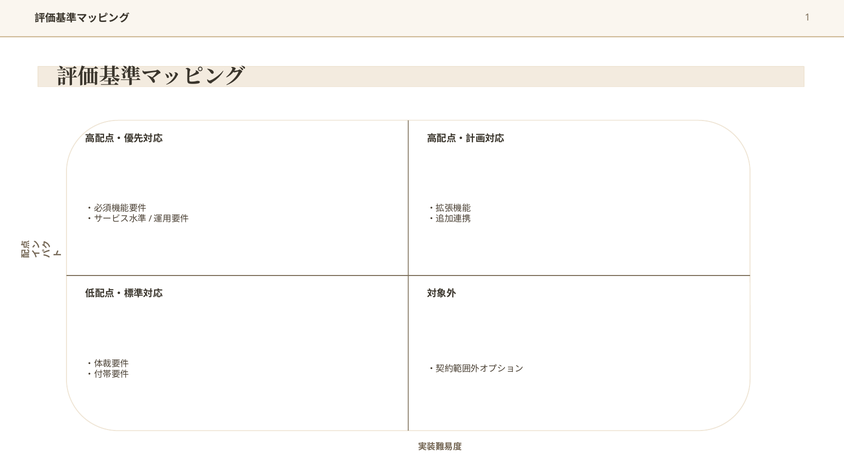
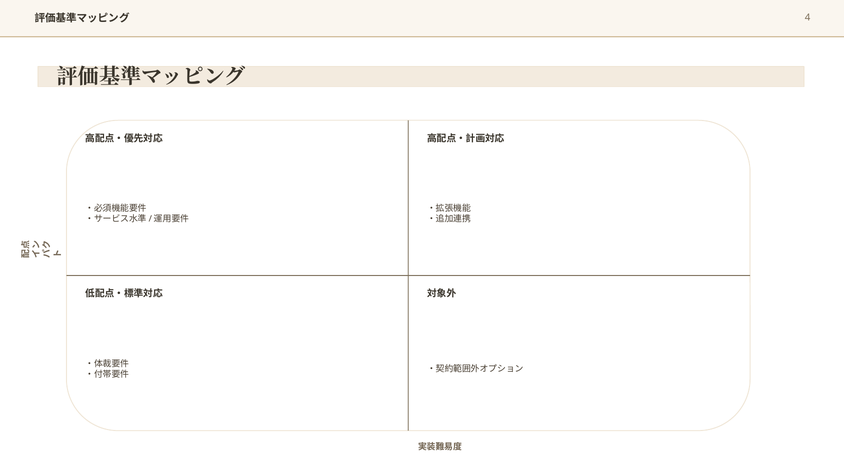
1: 1 -> 4
